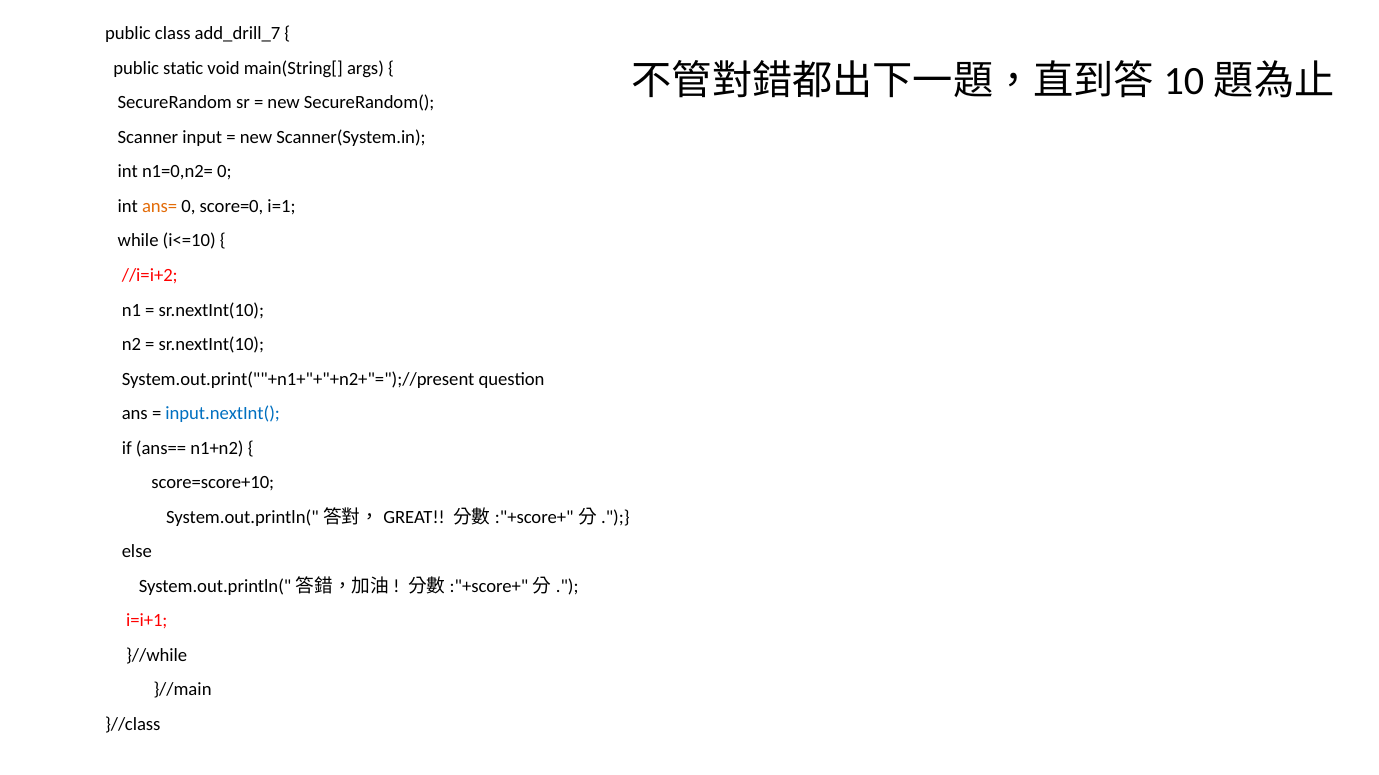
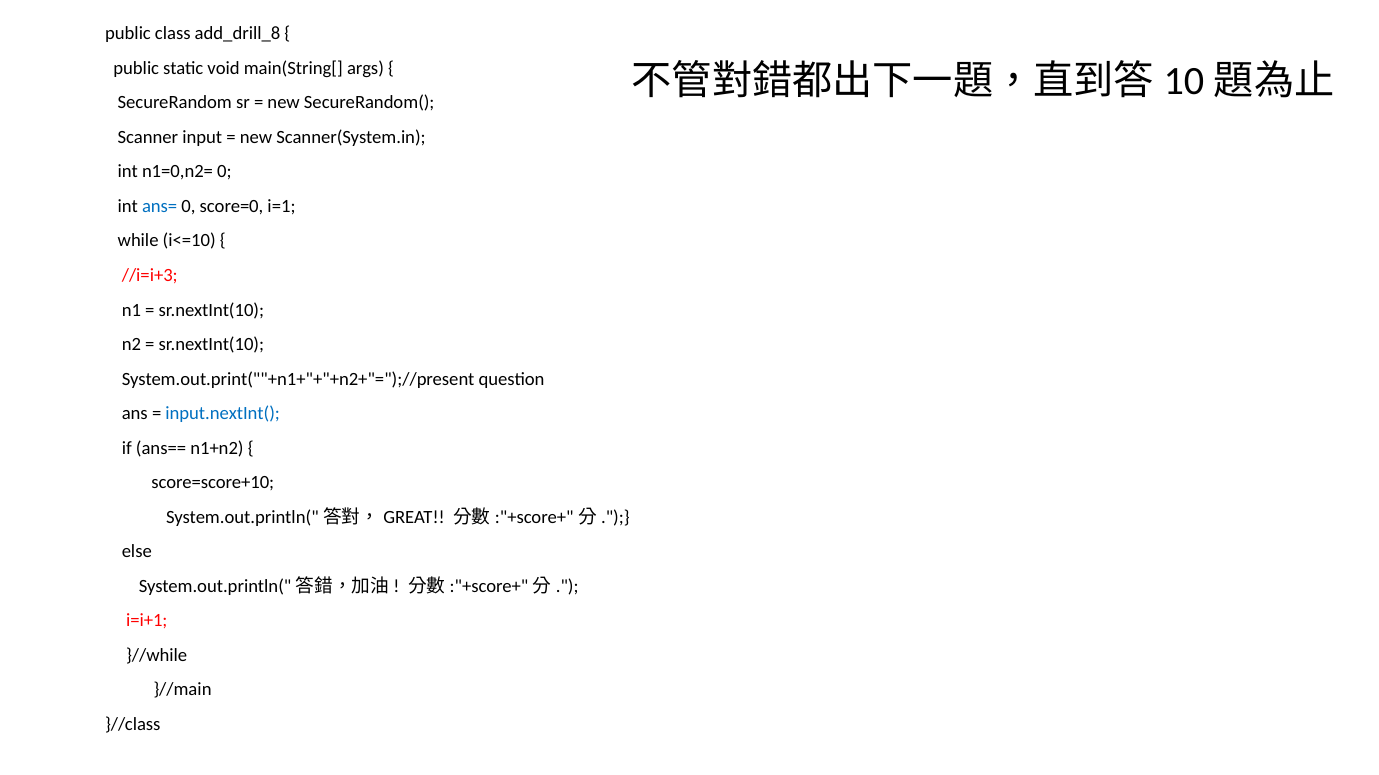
add_drill_7: add_drill_7 -> add_drill_8
ans= colour: orange -> blue
//i=i+2: //i=i+2 -> //i=i+3
